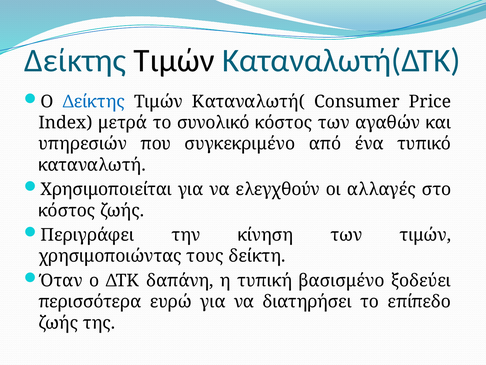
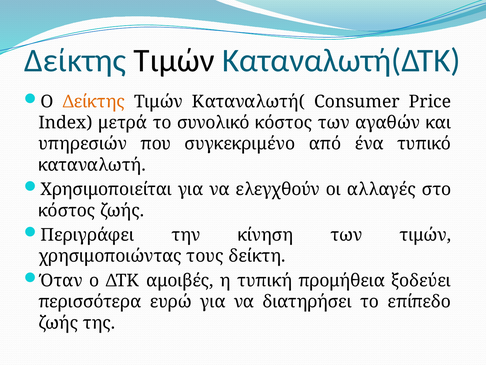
Δείκτης at (94, 102) colour: blue -> orange
δαπάνη: δαπάνη -> αμοιβές
βασισμένο: βασισμένο -> προμήθεια
